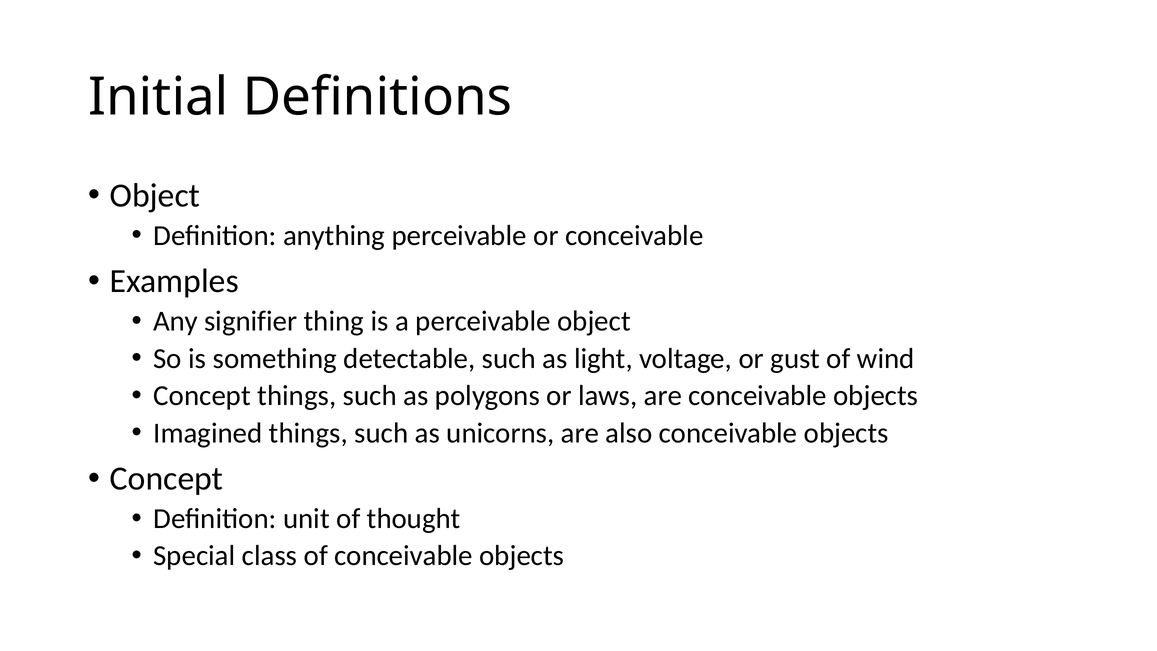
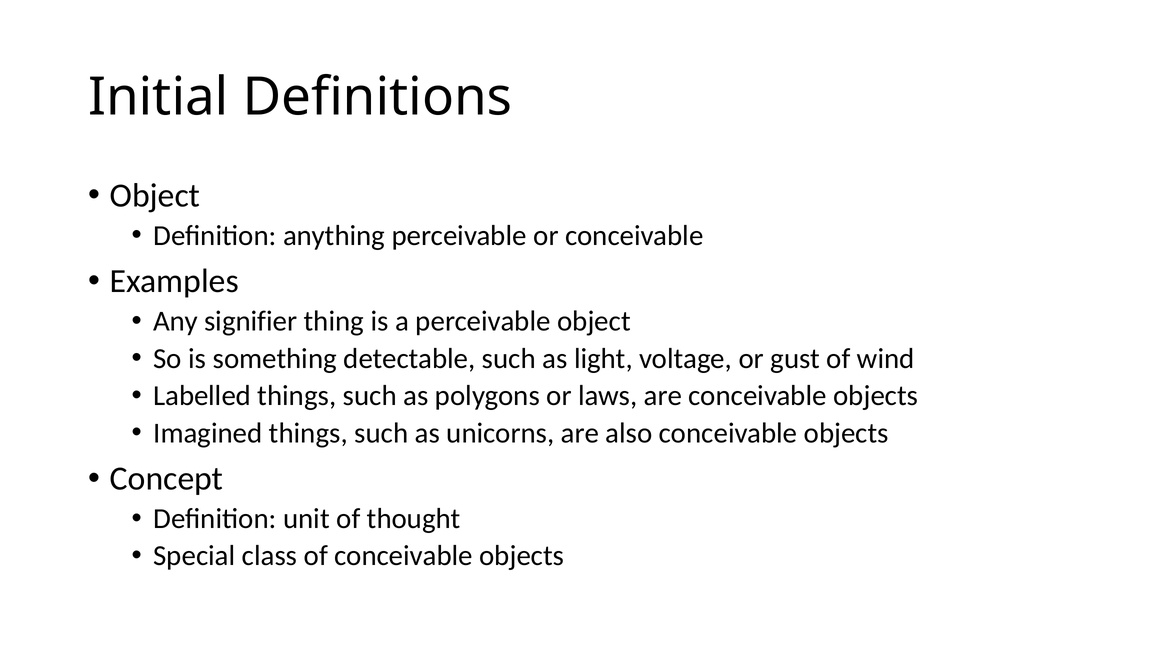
Concept at (202, 396): Concept -> Labelled
